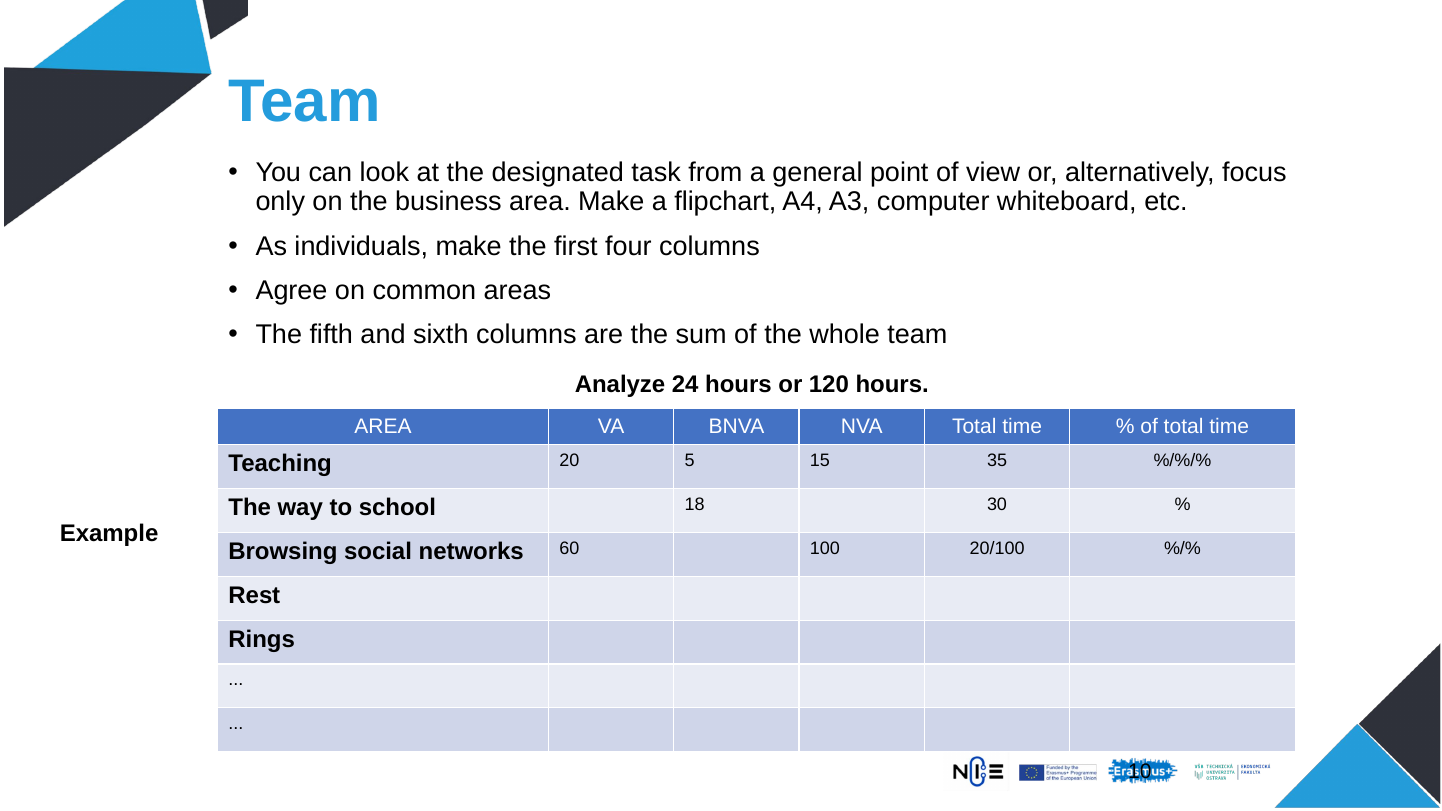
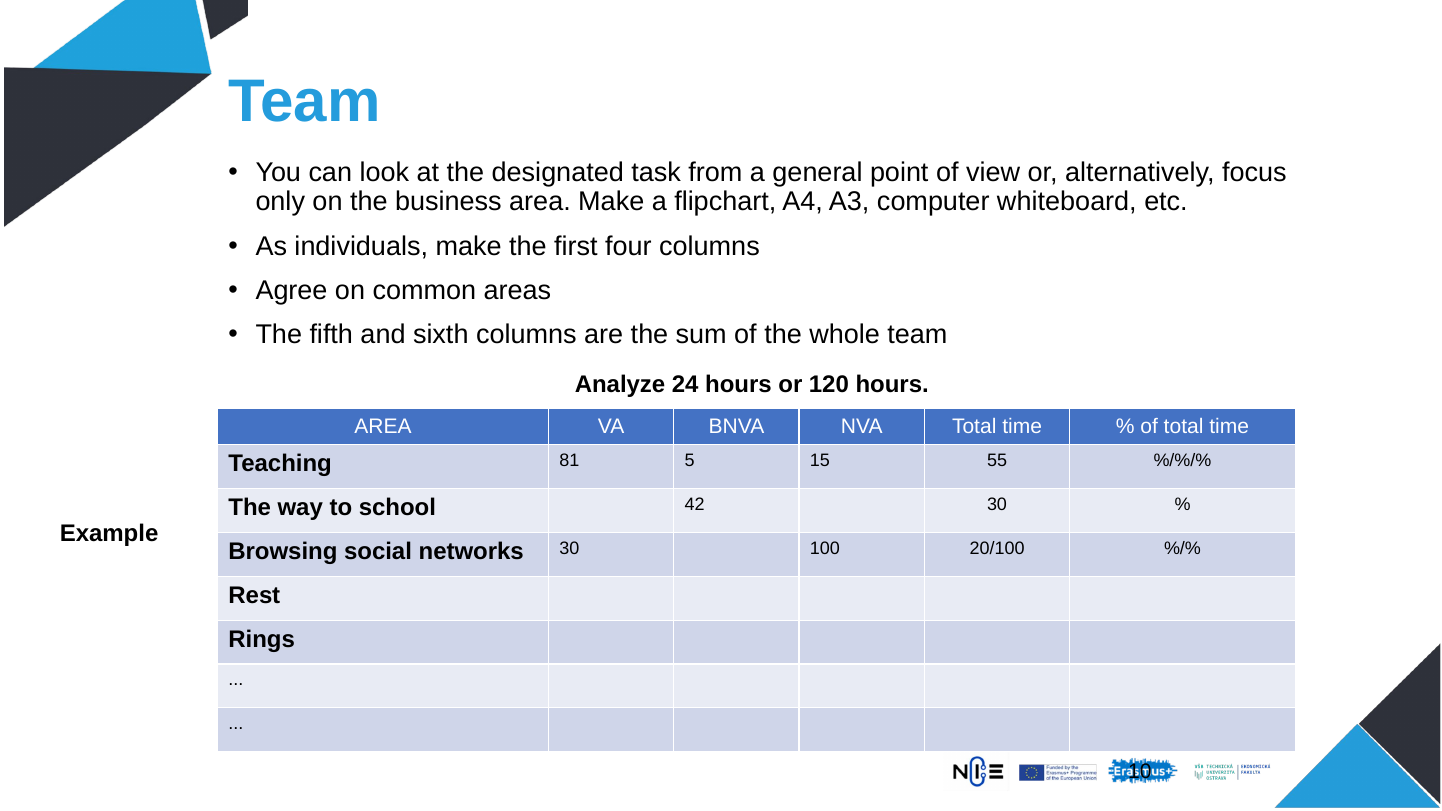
20: 20 -> 81
35: 35 -> 55
18: 18 -> 42
networks 60: 60 -> 30
